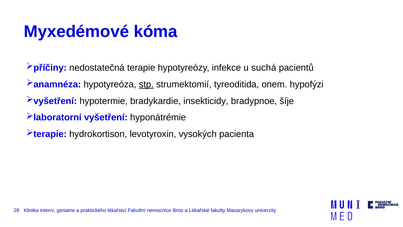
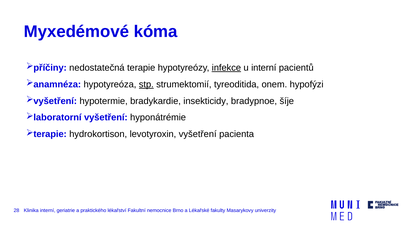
infekce underline: none -> present
u suchá: suchá -> interní
levotyroxin vysokých: vysokých -> vyšetření
